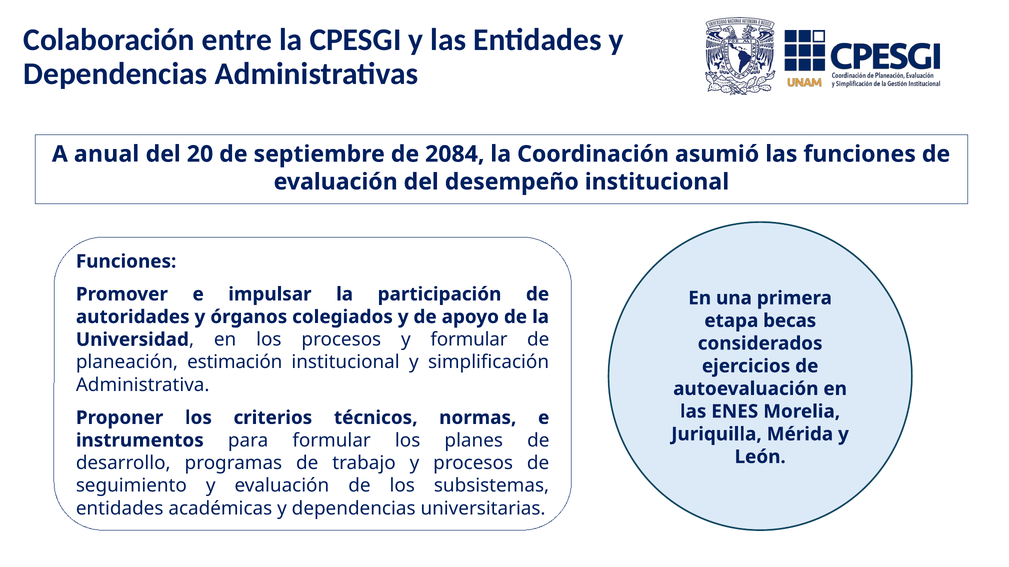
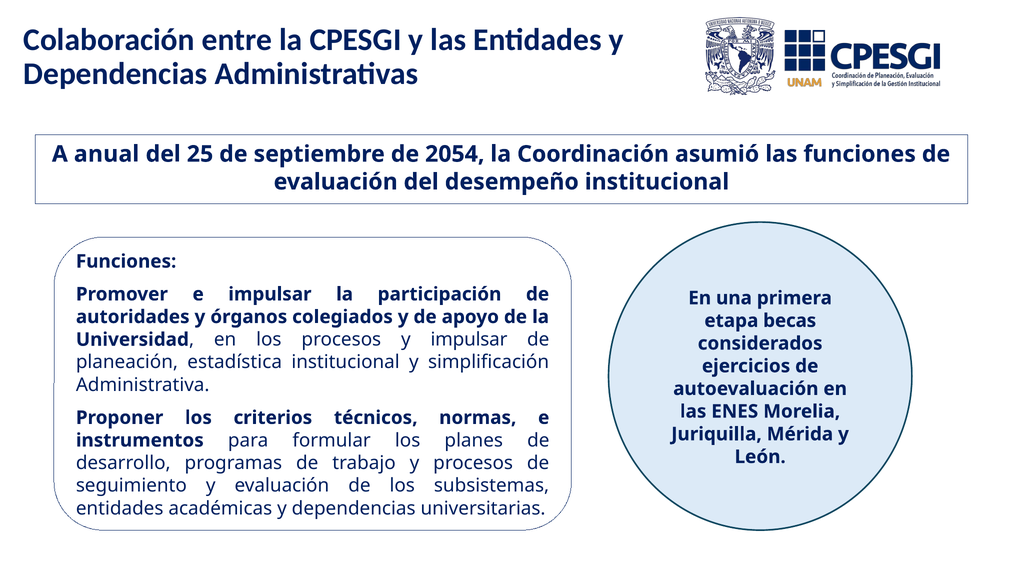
20: 20 -> 25
2084: 2084 -> 2054
y formular: formular -> impulsar
estimación: estimación -> estadística
